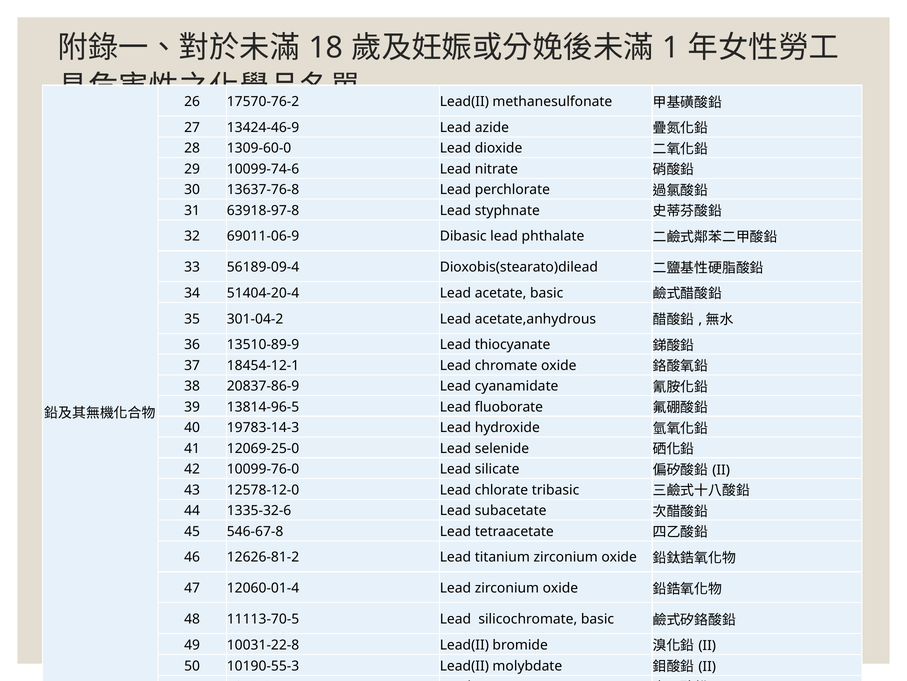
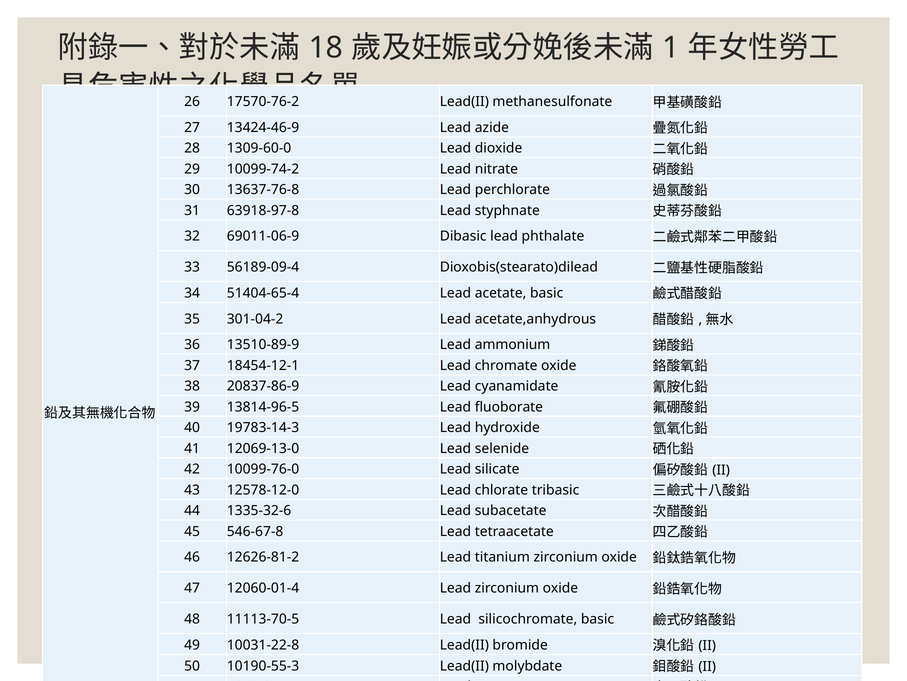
10099-74-6: 10099-74-6 -> 10099-74-2
51404-20-4: 51404-20-4 -> 51404-65-4
thiocyanate: thiocyanate -> ammonium
12069-25-0: 12069-25-0 -> 12069-13-0
